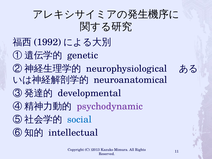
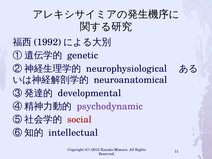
social colour: blue -> red
